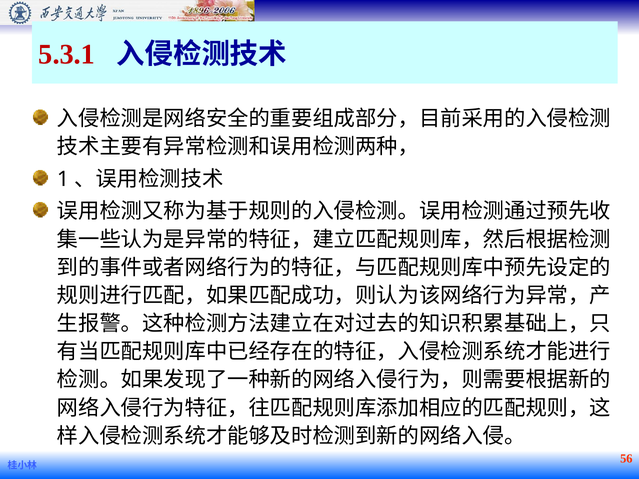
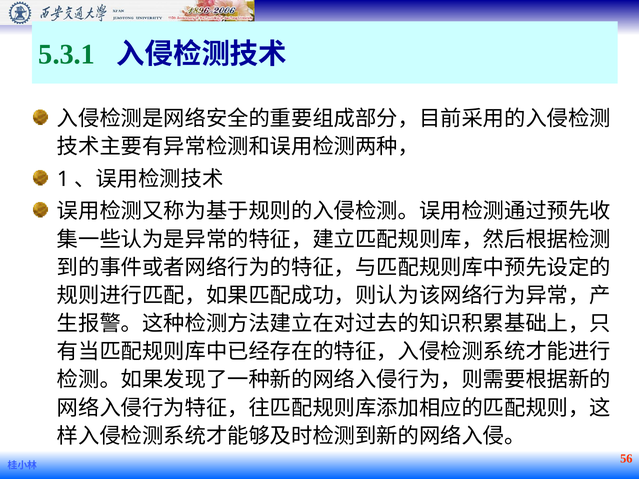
5.3.1 colour: red -> green
